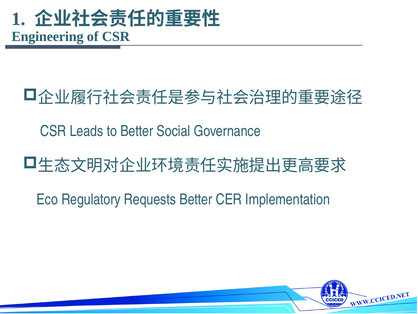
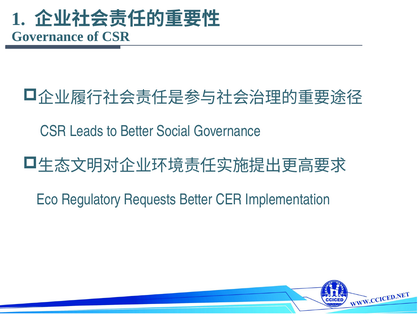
Engineering at (47, 36): Engineering -> Governance
